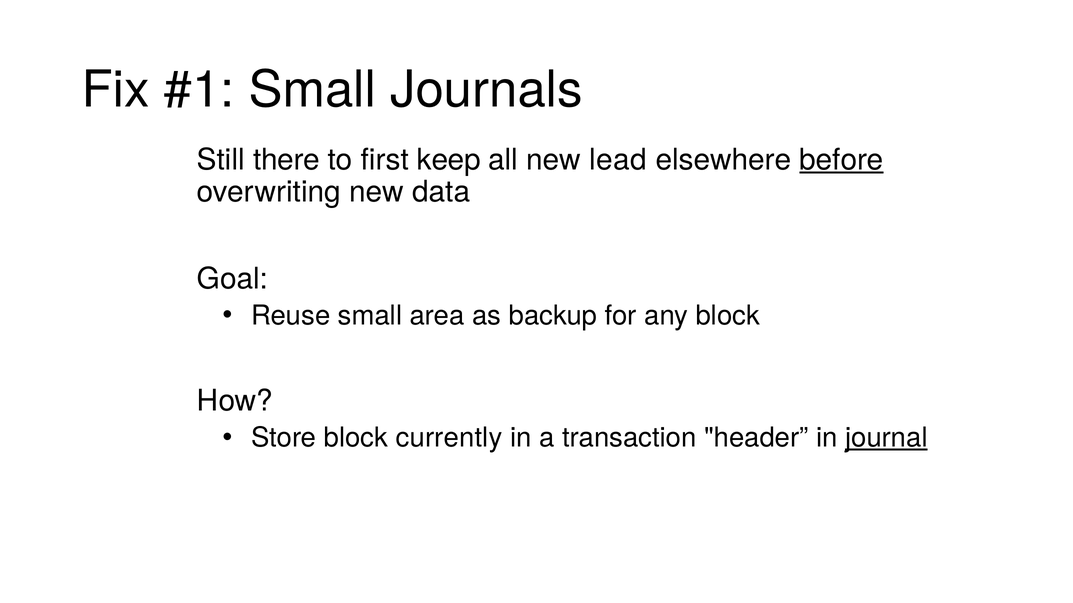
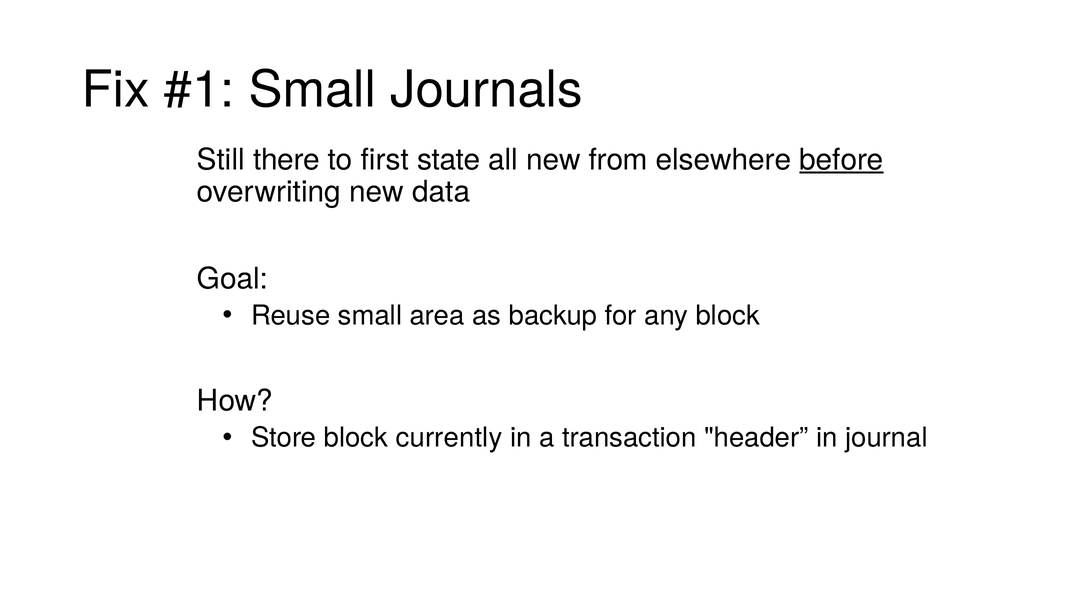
keep: keep -> state
lead: lead -> from
journal underline: present -> none
